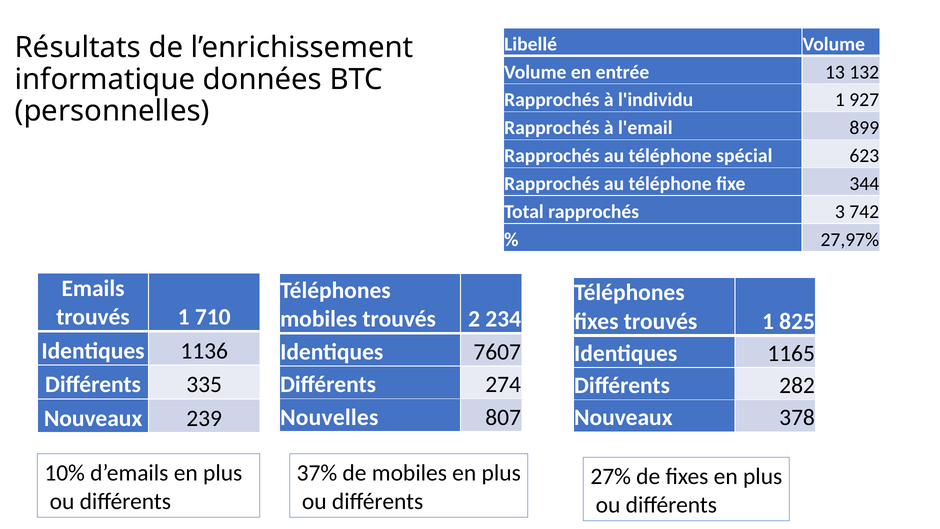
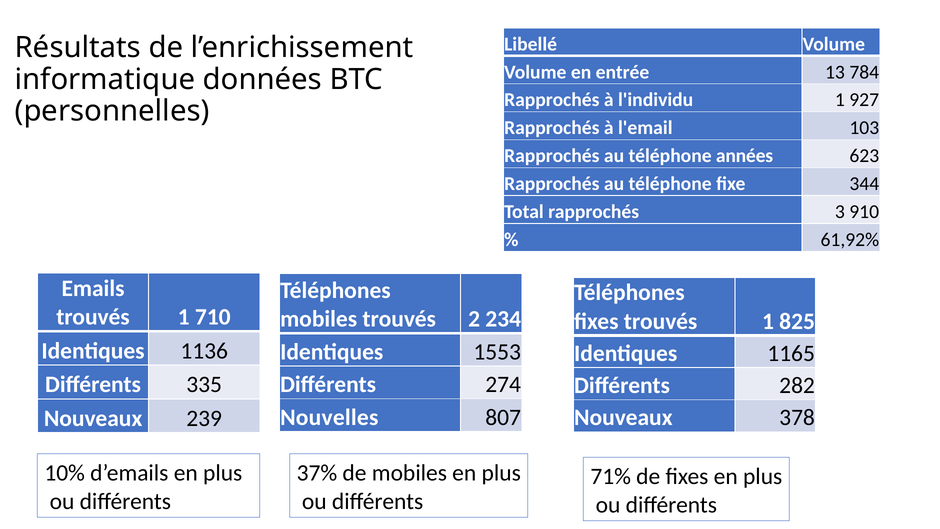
132: 132 -> 784
899: 899 -> 103
spécial: spécial -> années
742: 742 -> 910
27,97%: 27,97% -> 61,92%
7607: 7607 -> 1553
27%: 27% -> 71%
